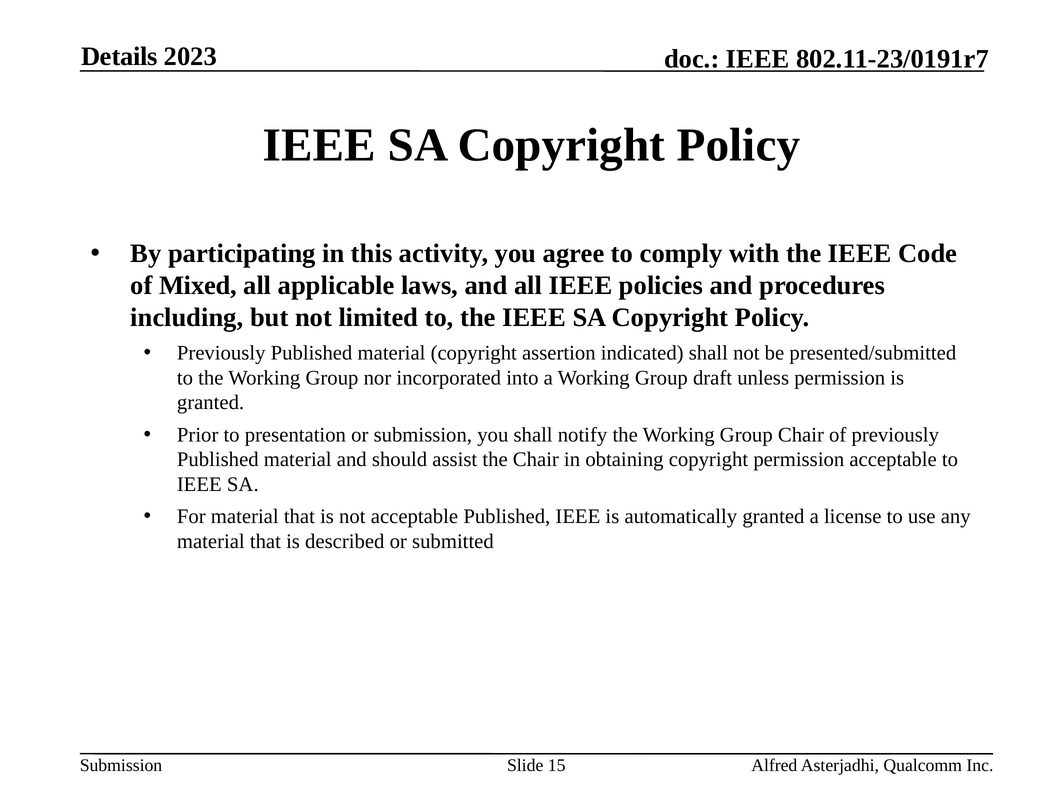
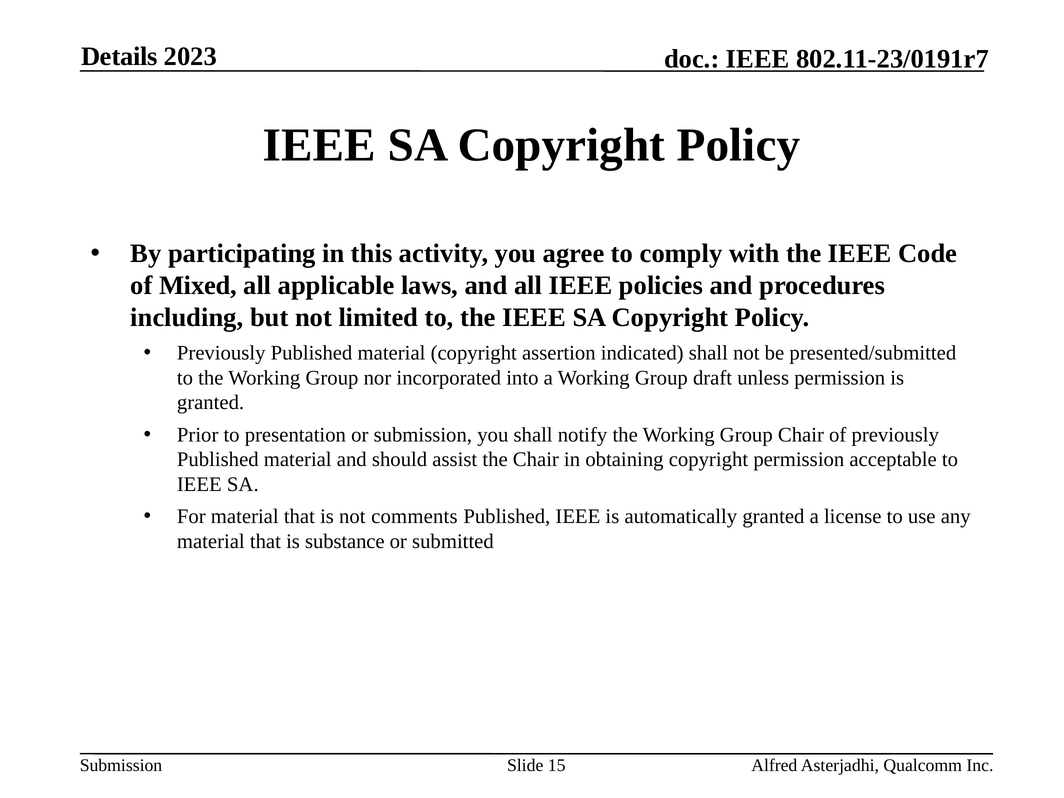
not acceptable: acceptable -> comments
described: described -> substance
